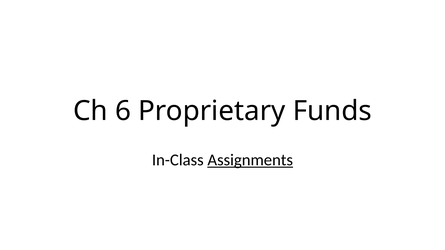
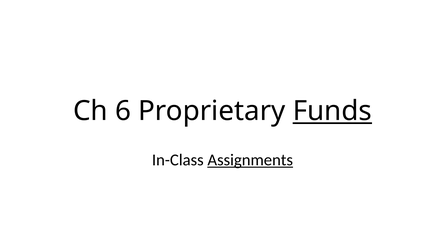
Funds underline: none -> present
